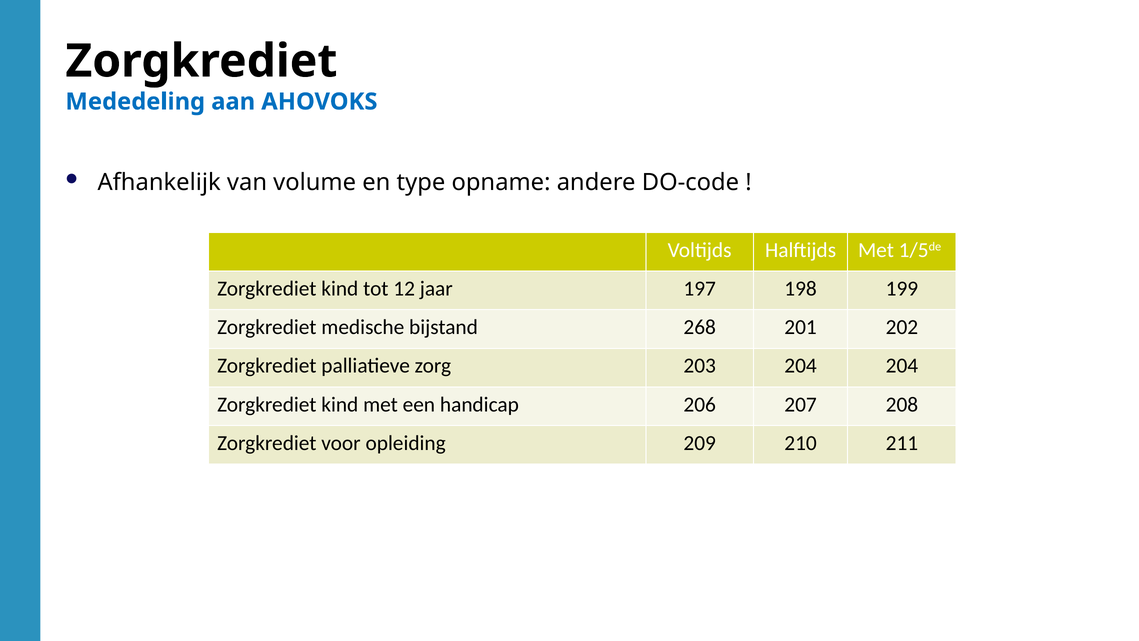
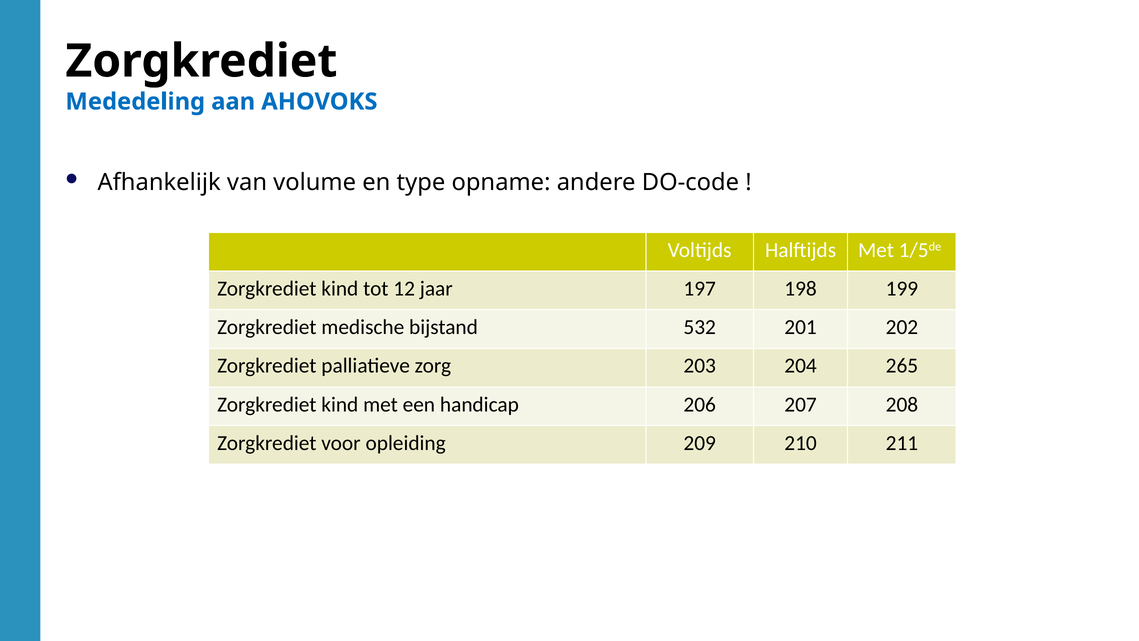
268: 268 -> 532
204 204: 204 -> 265
